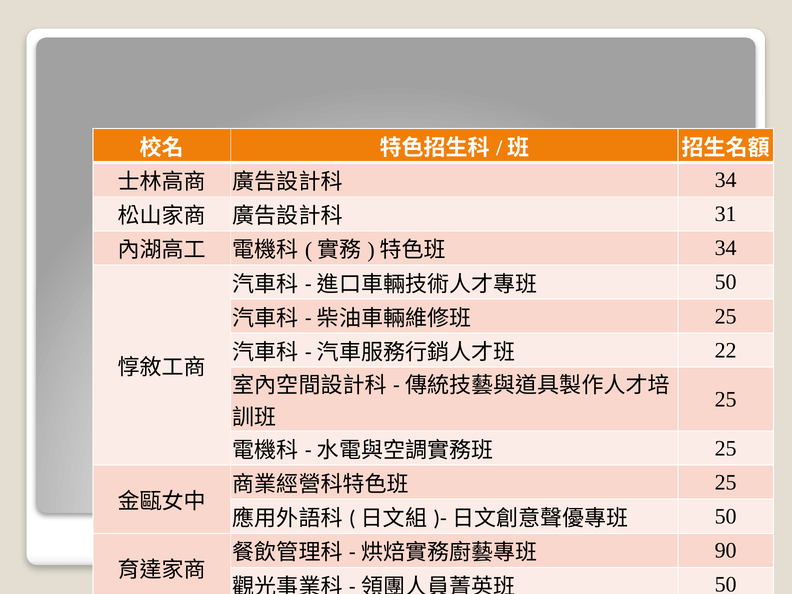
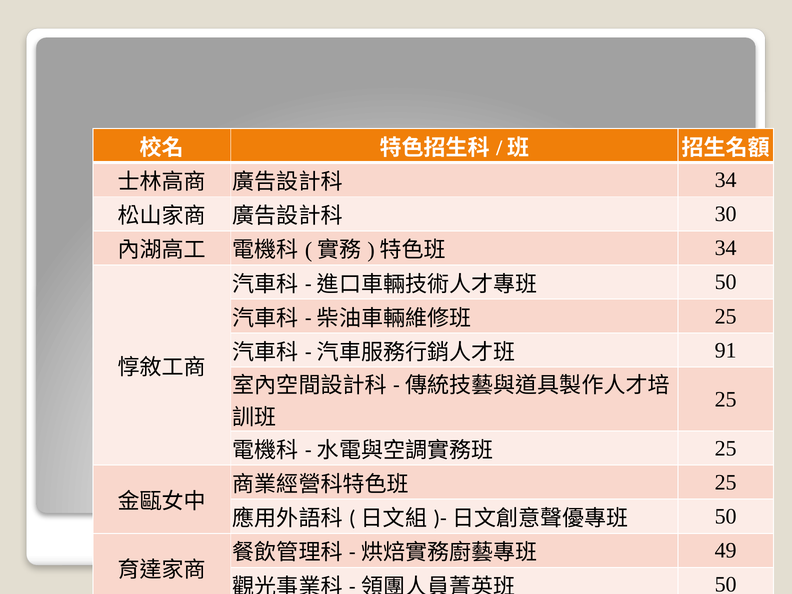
31: 31 -> 30
22: 22 -> 91
90: 90 -> 49
